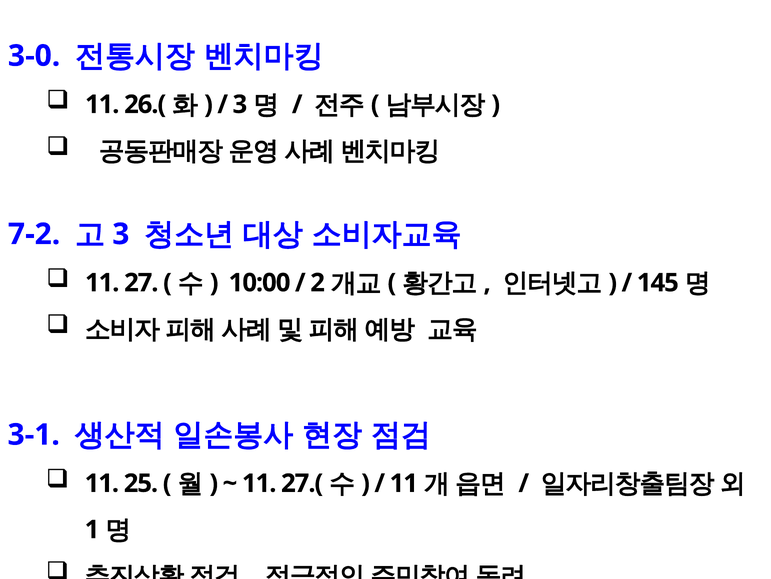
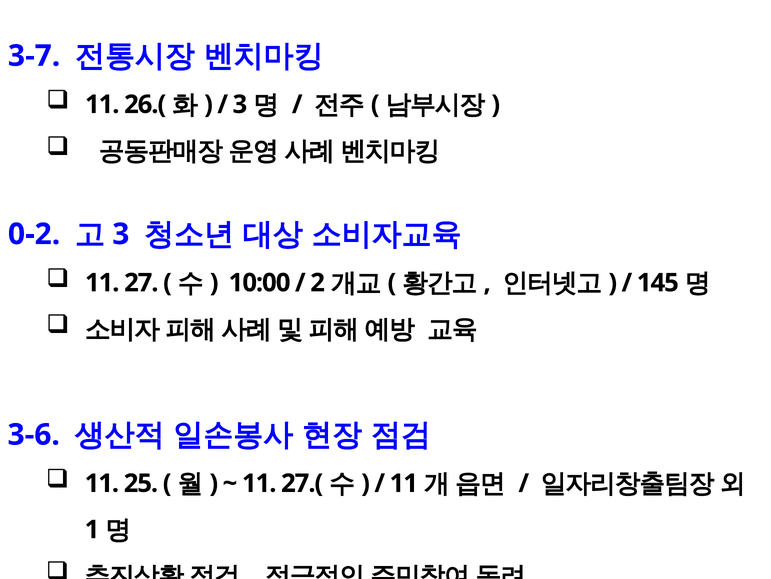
3-0: 3-0 -> 3-7
7-2: 7-2 -> 0-2
3-1: 3-1 -> 3-6
